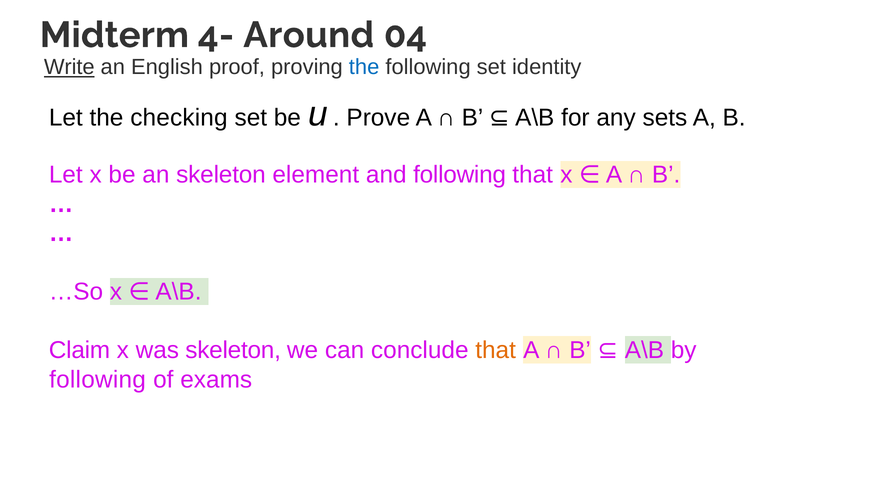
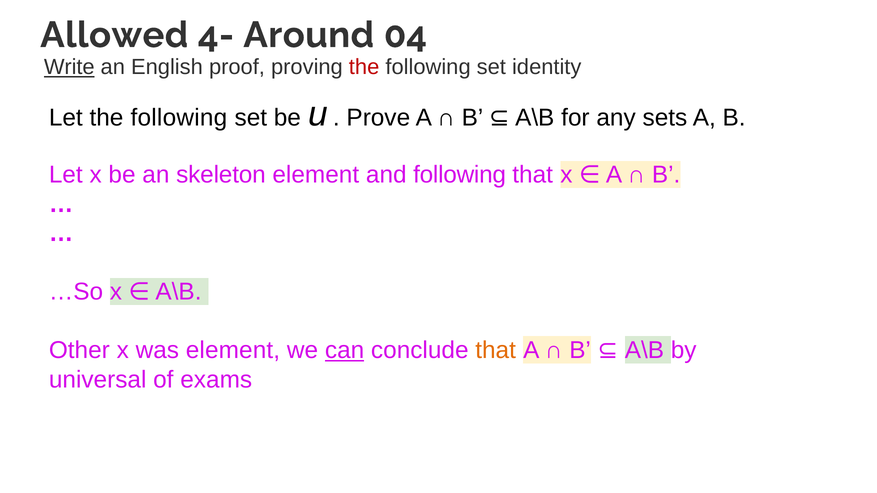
Midterm: Midterm -> Allowed
the at (364, 67) colour: blue -> red
Let the checking: checking -> following
Claim: Claim -> Other
was skeleton: skeleton -> element
can underline: none -> present
following at (98, 380): following -> universal
